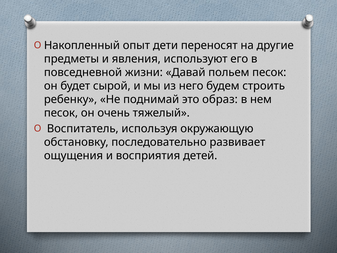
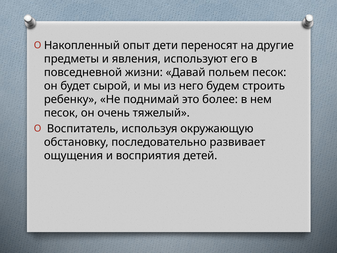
образ: образ -> более
